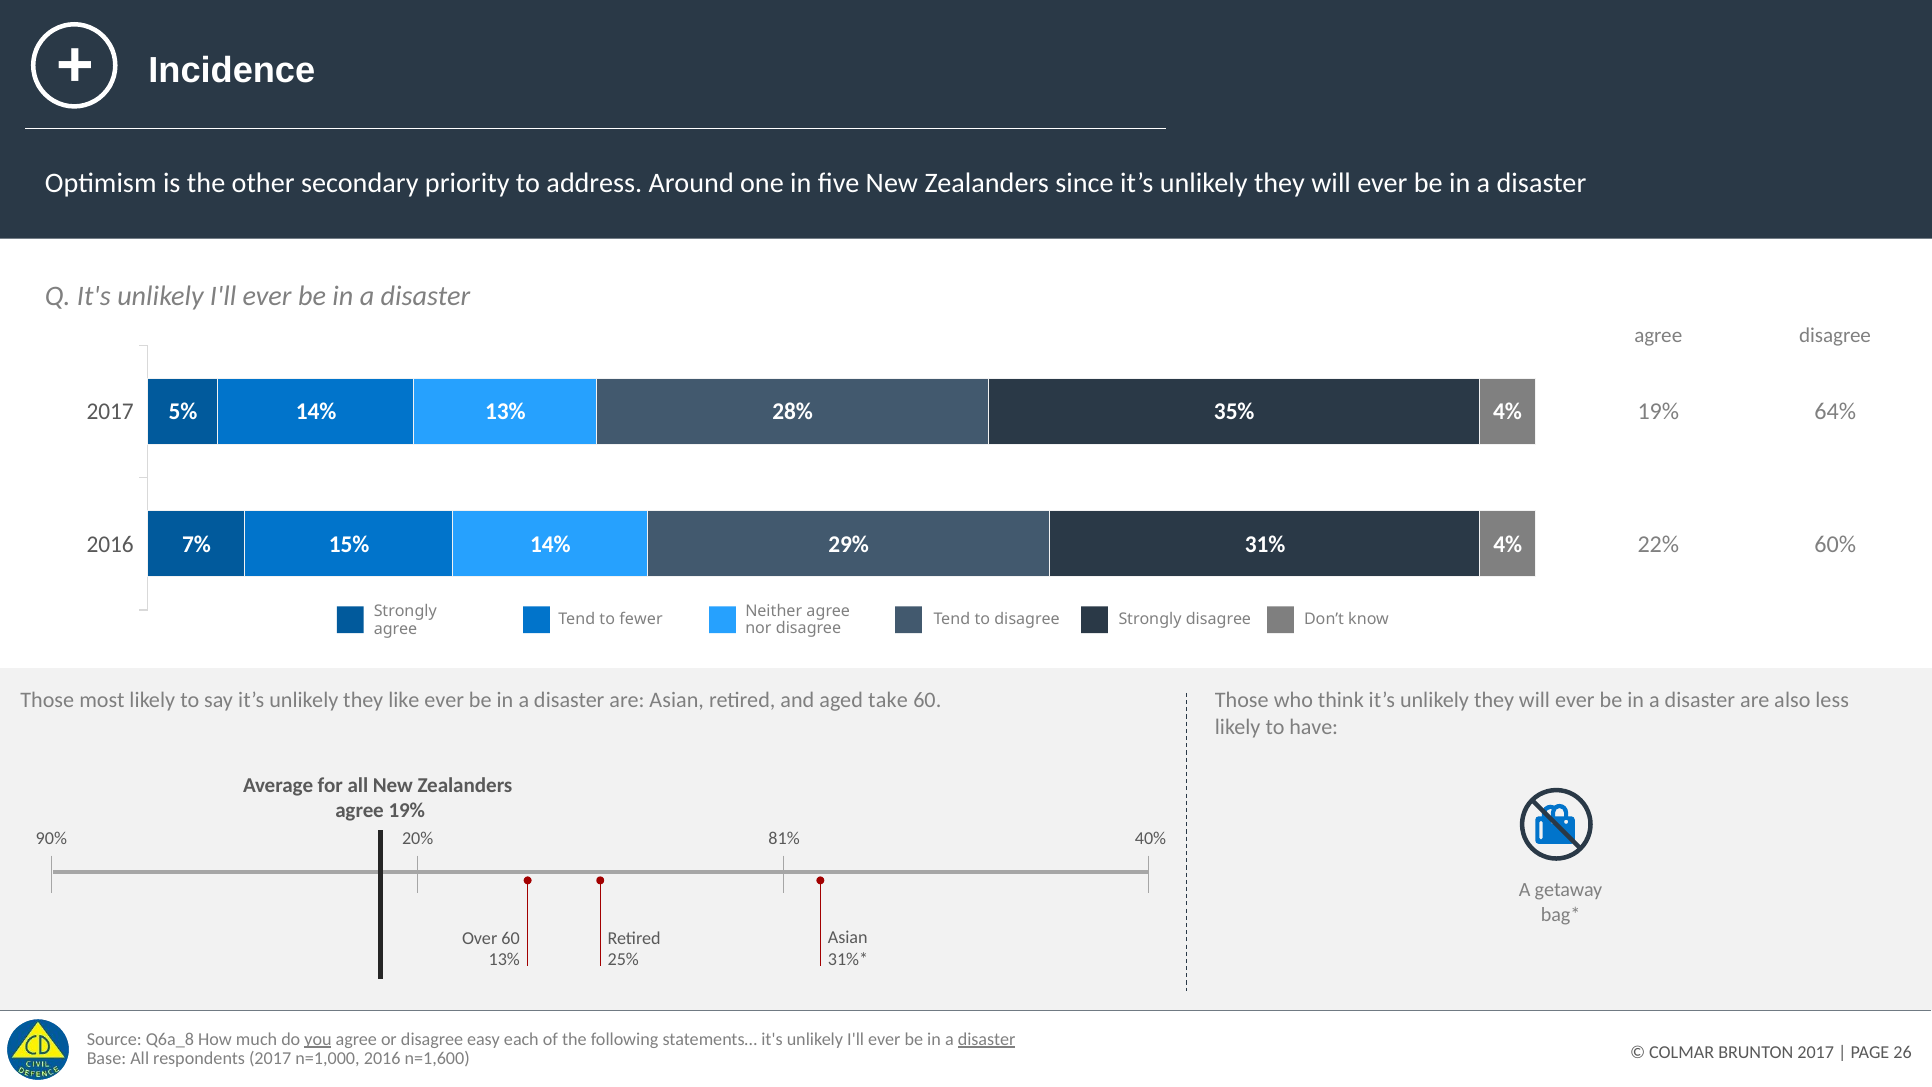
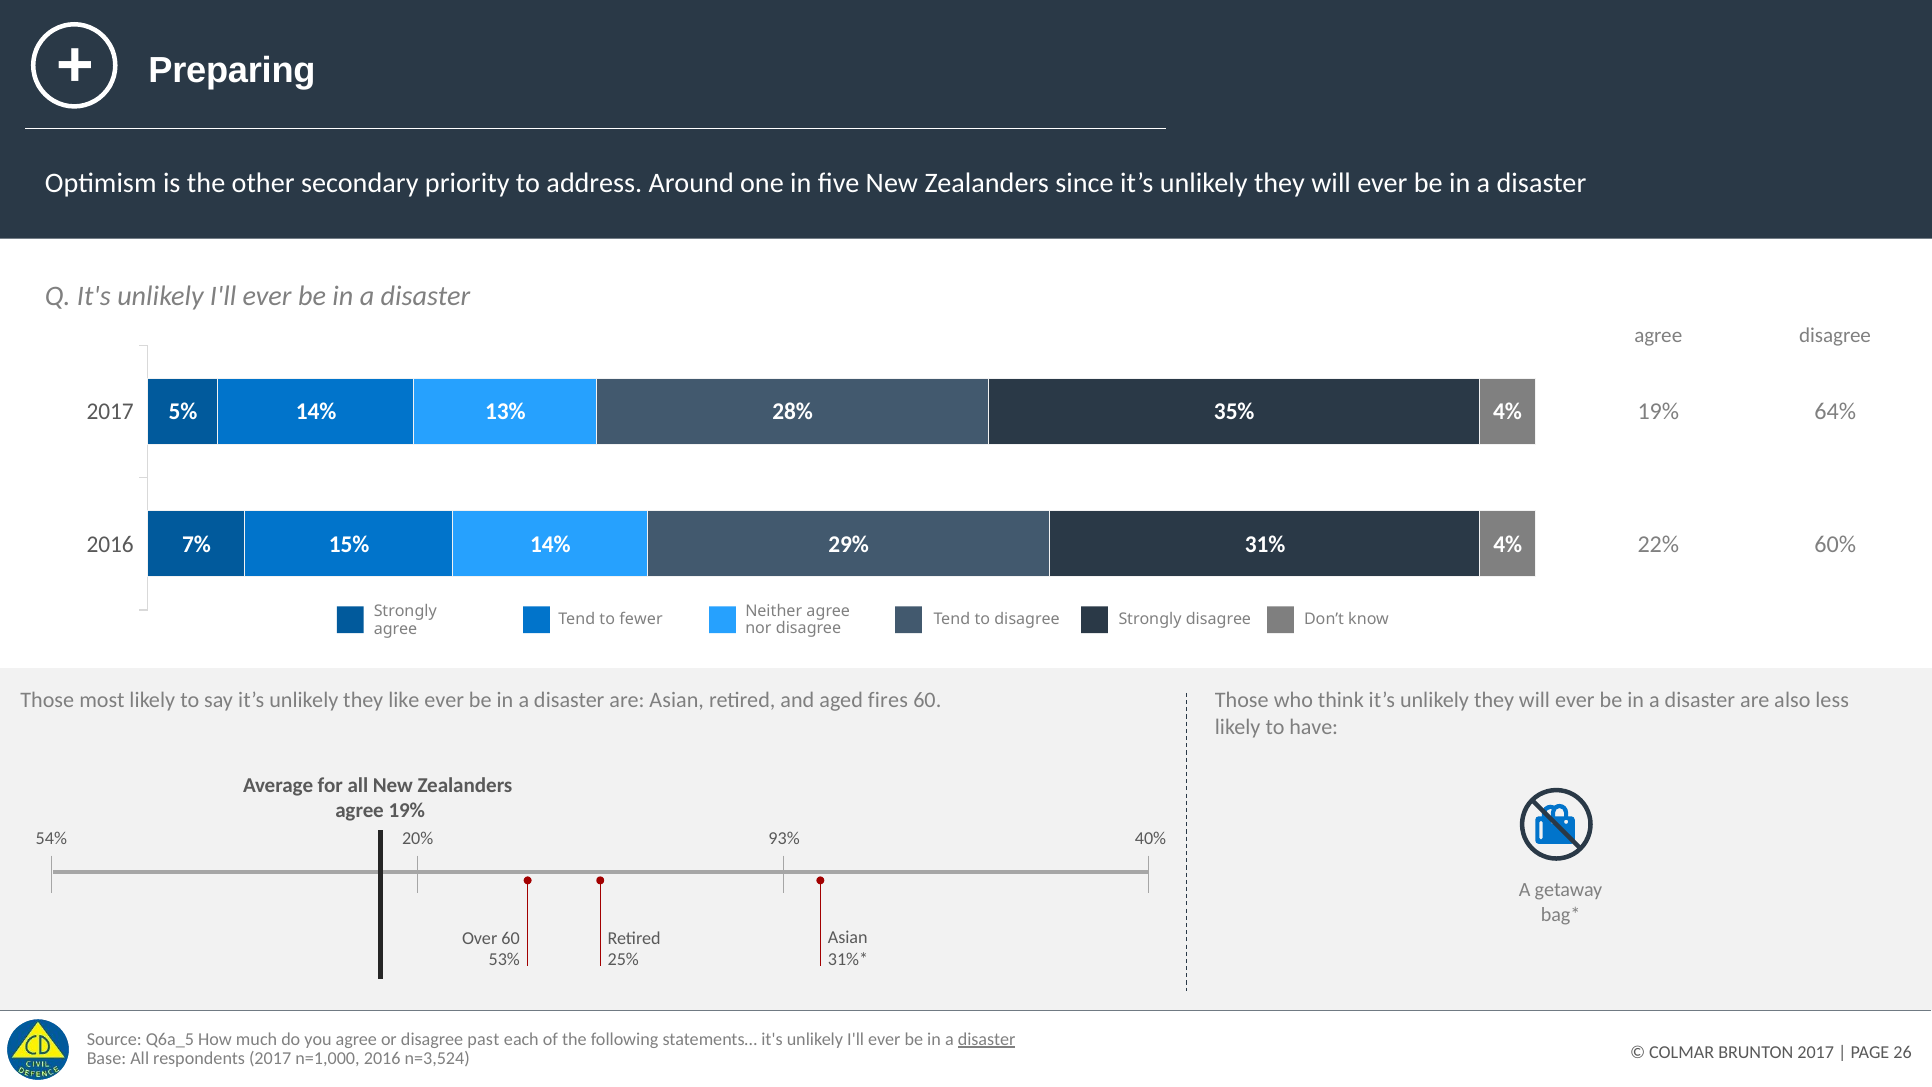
Incidence: Incidence -> Preparing
take: take -> fires
90%: 90% -> 54%
81%: 81% -> 93%
13% at (504, 960): 13% -> 53%
Q6a_8: Q6a_8 -> Q6a_5
you underline: present -> none
easy: easy -> past
n=1,600: n=1,600 -> n=3,524
